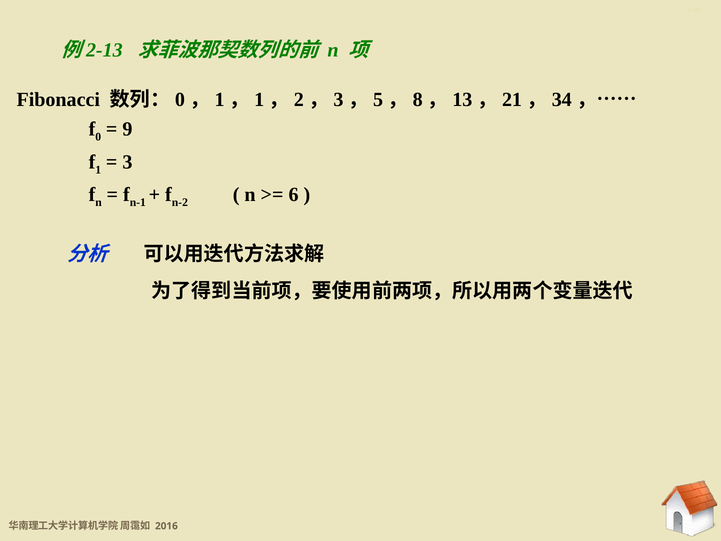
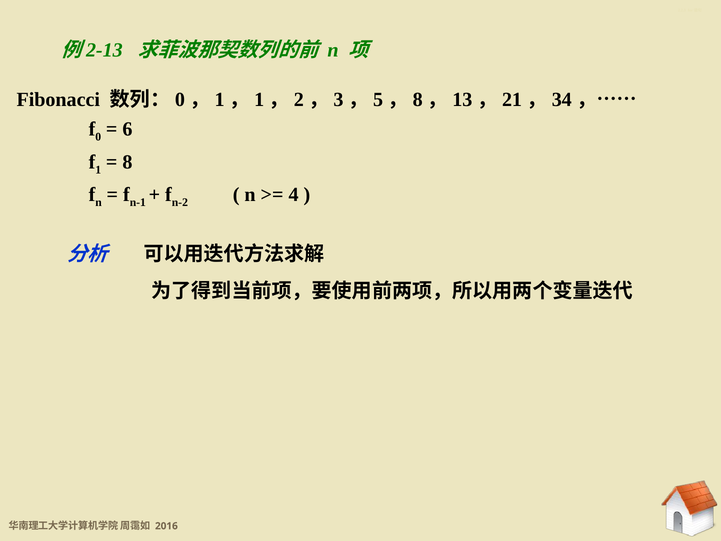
9: 9 -> 6
3: 3 -> 8
6: 6 -> 4
